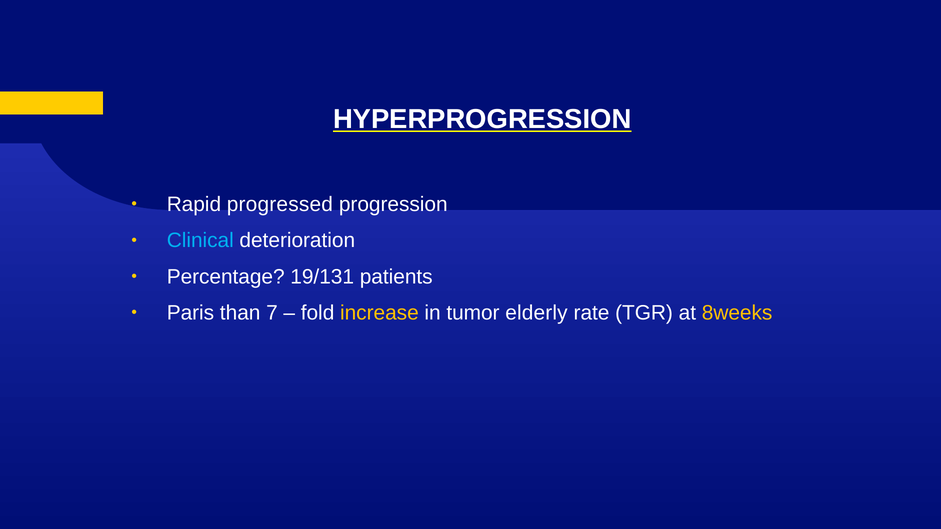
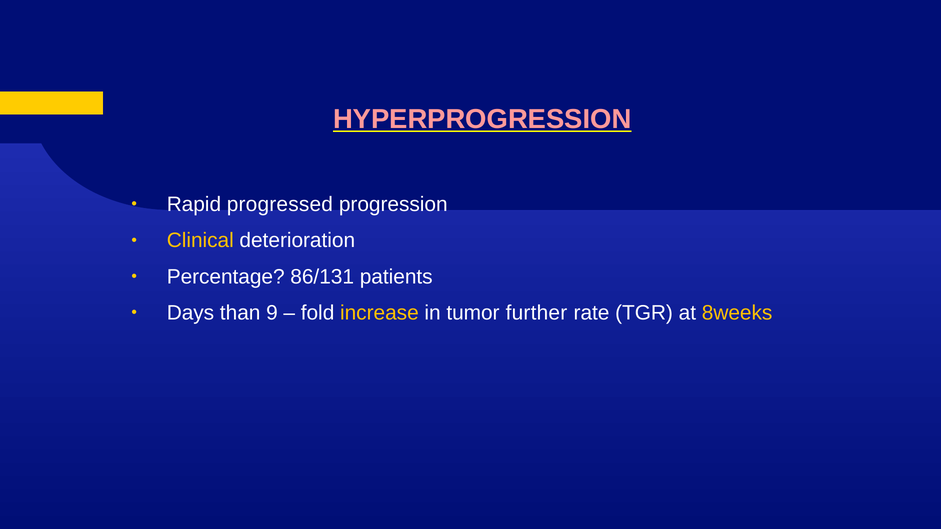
HYPERPROGRESSION colour: white -> pink
Clinical colour: light blue -> yellow
19/131: 19/131 -> 86/131
Paris: Paris -> Days
7: 7 -> 9
elderly: elderly -> further
